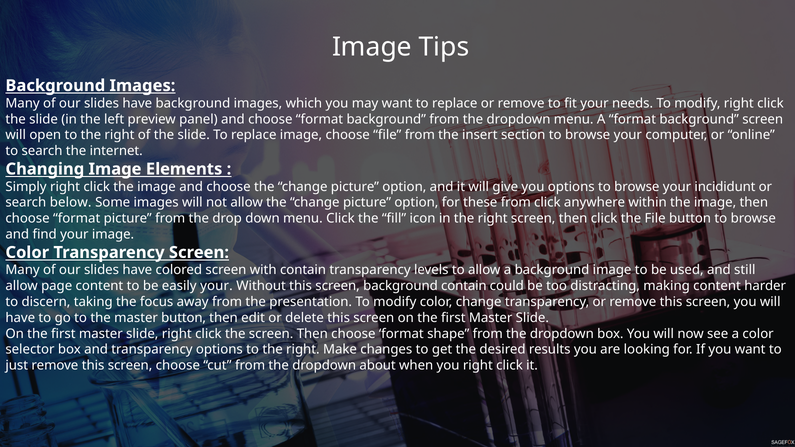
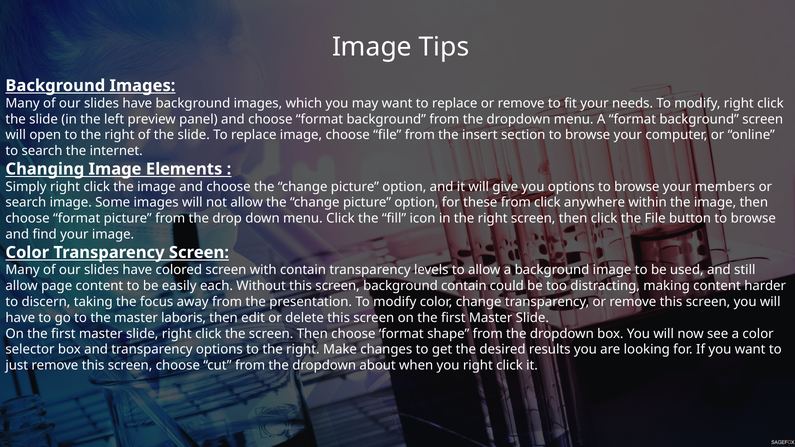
incididunt: incididunt -> members
search below: below -> image
easily your: your -> each
master button: button -> laboris
